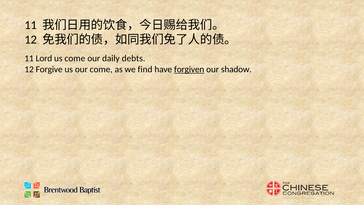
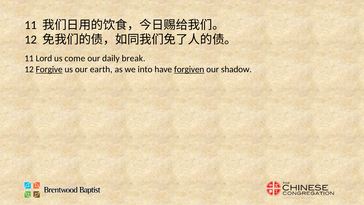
debts: debts -> break
Forgive underline: none -> present
our come: come -> earth
find: find -> into
